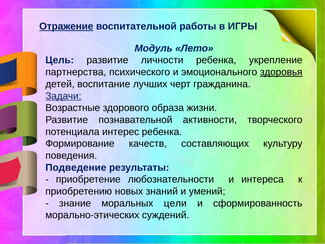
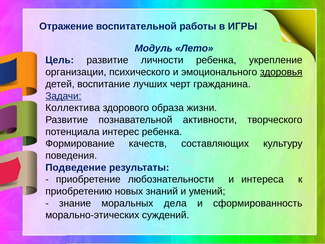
Отражение underline: present -> none
партнерства: партнерства -> организации
Возрастные: Возрастные -> Коллектива
цели: цели -> дела
